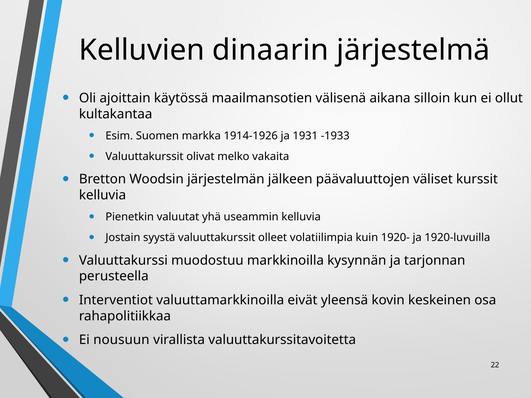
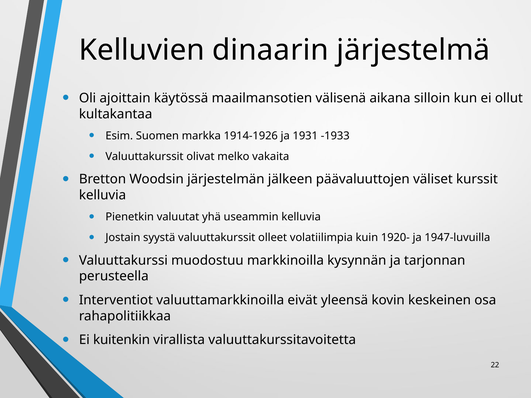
1920-luvuilla: 1920-luvuilla -> 1947-luvuilla
nousuun: nousuun -> kuitenkin
